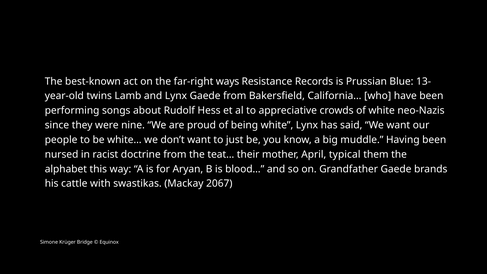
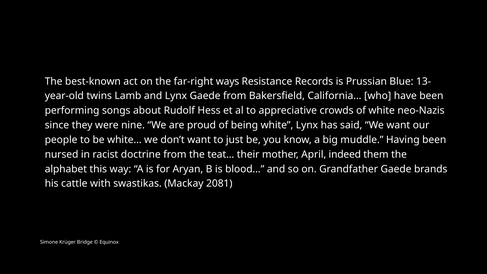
typical: typical -> indeed
2067: 2067 -> 2081
